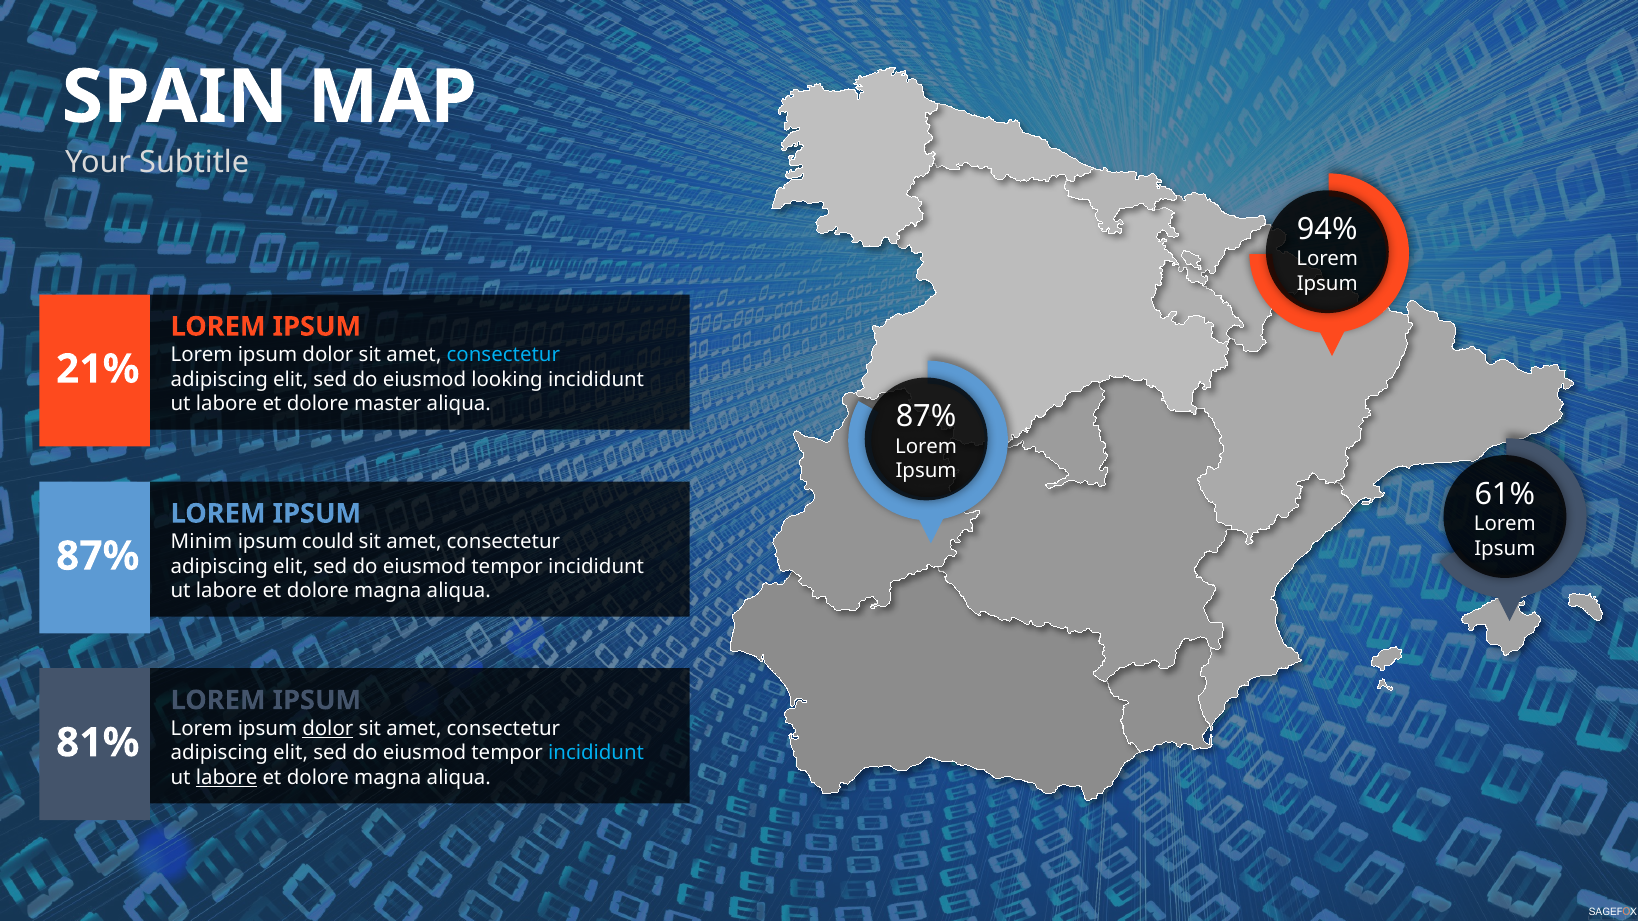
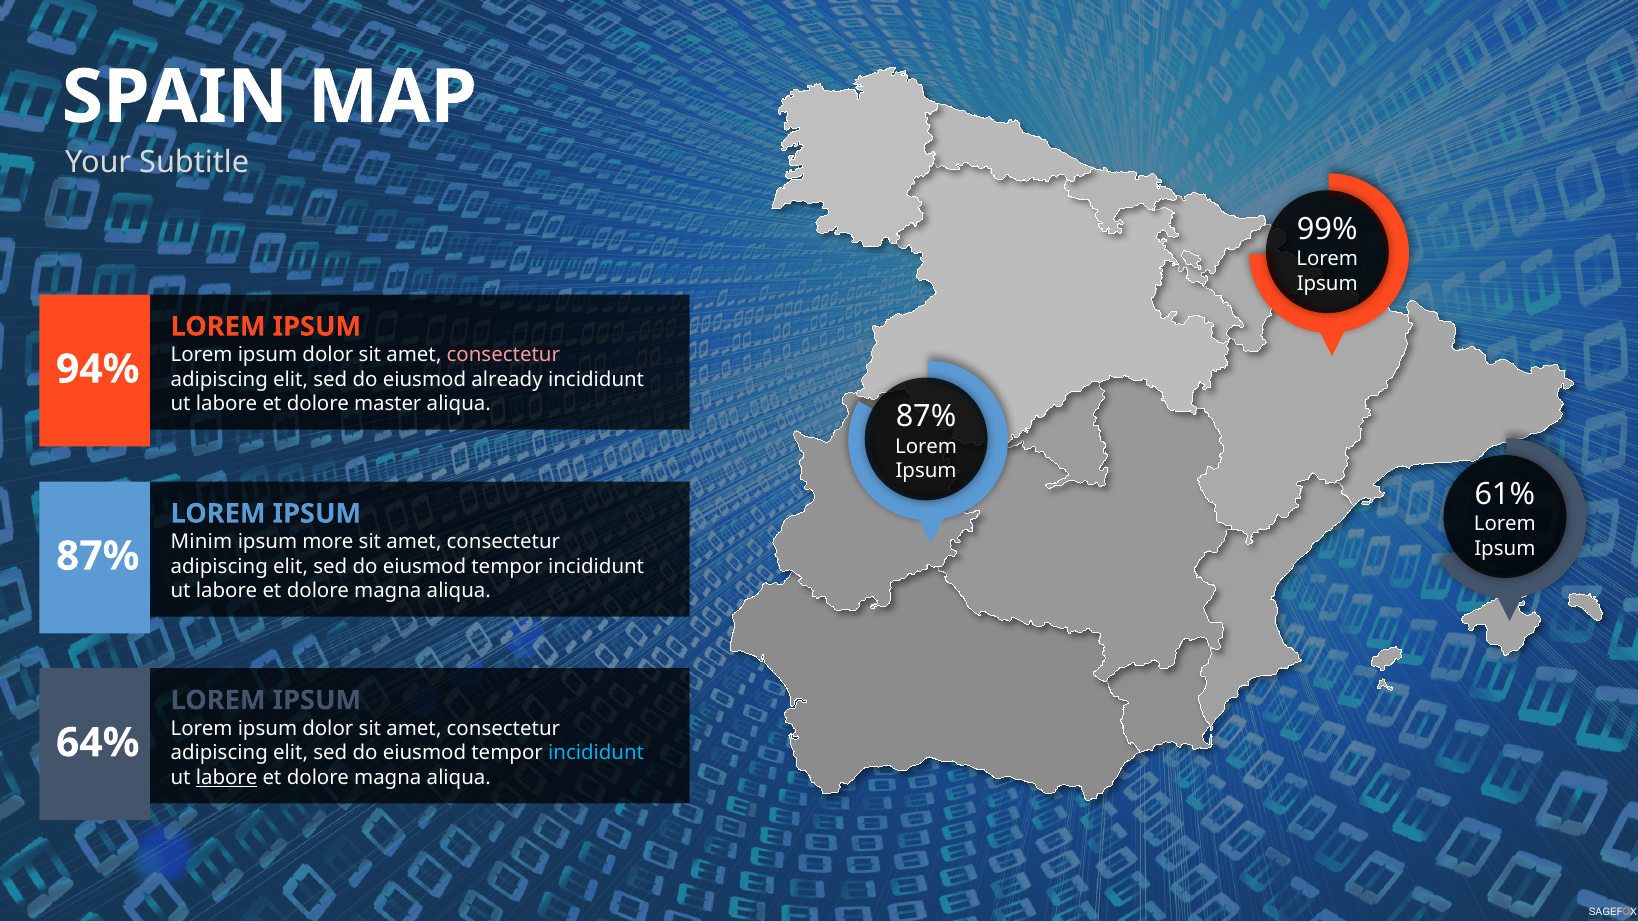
94%: 94% -> 99%
consectetur at (503, 355) colour: light blue -> pink
21%: 21% -> 94%
looking: looking -> already
could: could -> more
dolor at (328, 729) underline: present -> none
81%: 81% -> 64%
